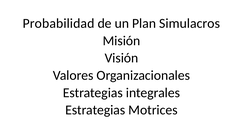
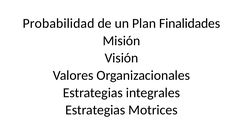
Simulacros: Simulacros -> Finalidades
